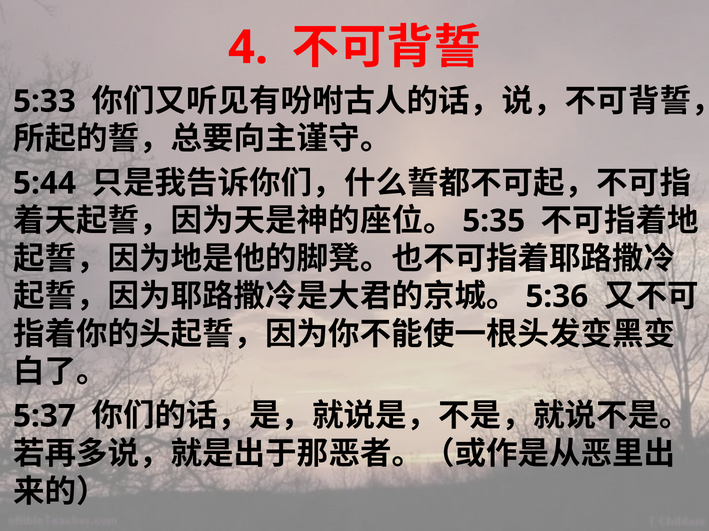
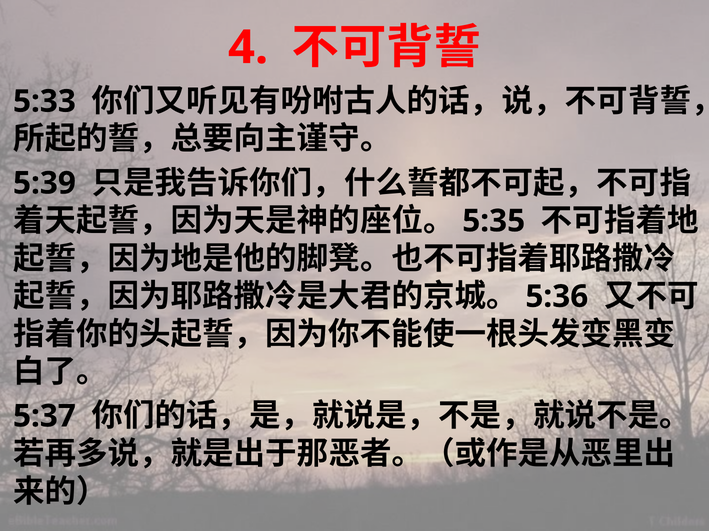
5:44: 5:44 -> 5:39
